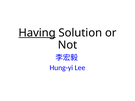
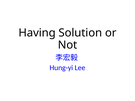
Having underline: present -> none
